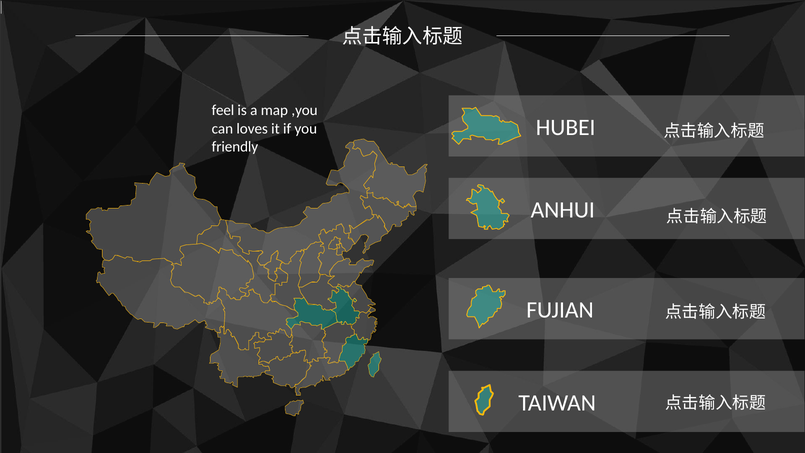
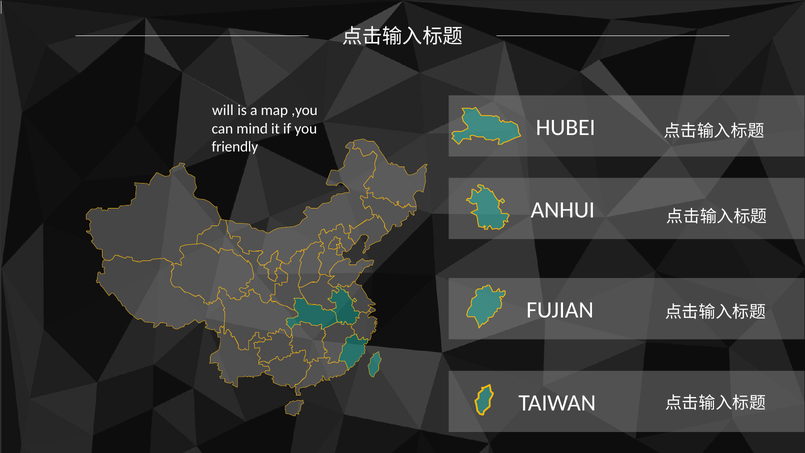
feel: feel -> will
loves: loves -> mind
